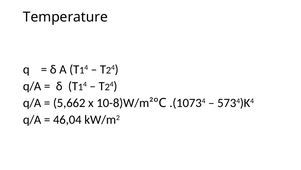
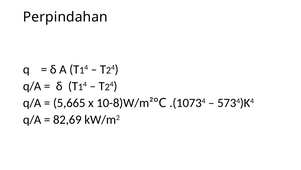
Temperature: Temperature -> Perpindahan
5,662: 5,662 -> 5,665
46,04: 46,04 -> 82,69
